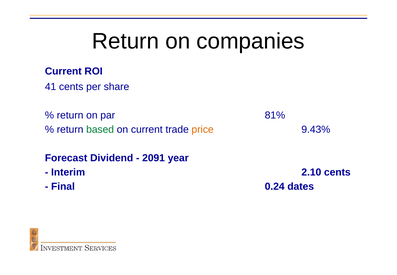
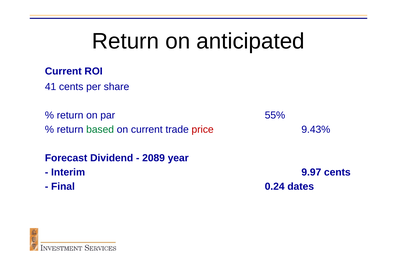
companies: companies -> anticipated
81%: 81% -> 55%
price colour: orange -> red
2091: 2091 -> 2089
2.10: 2.10 -> 9.97
